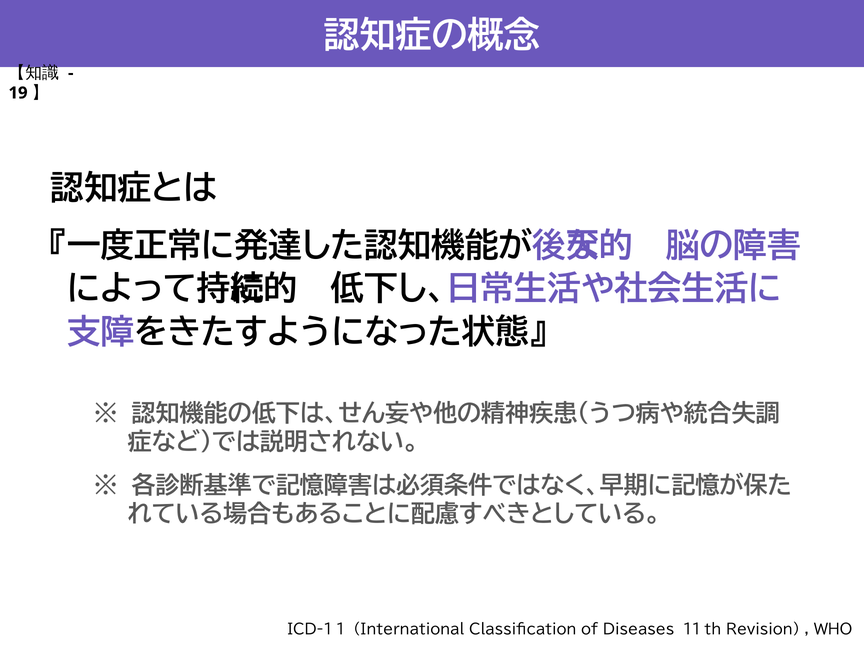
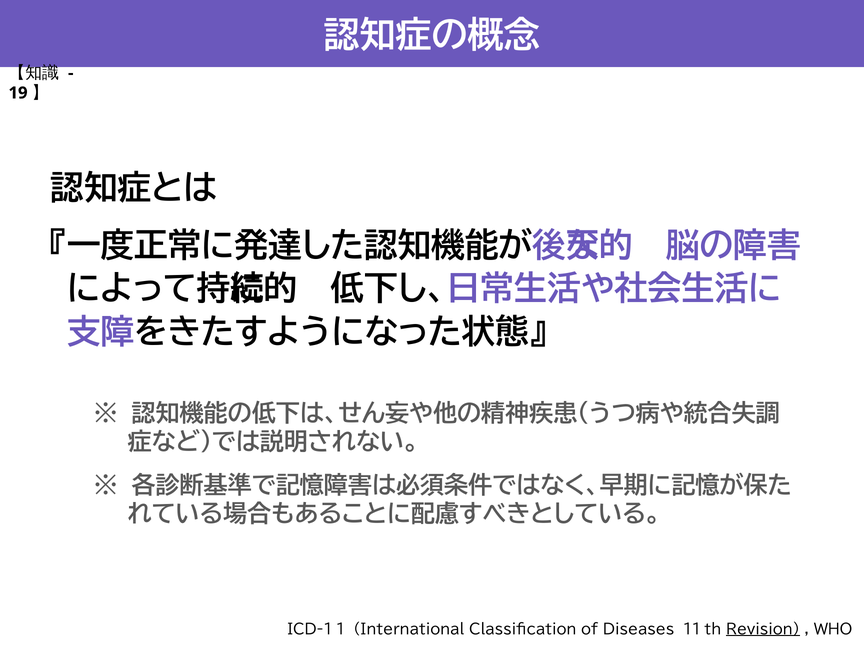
Revision underline: none -> present
